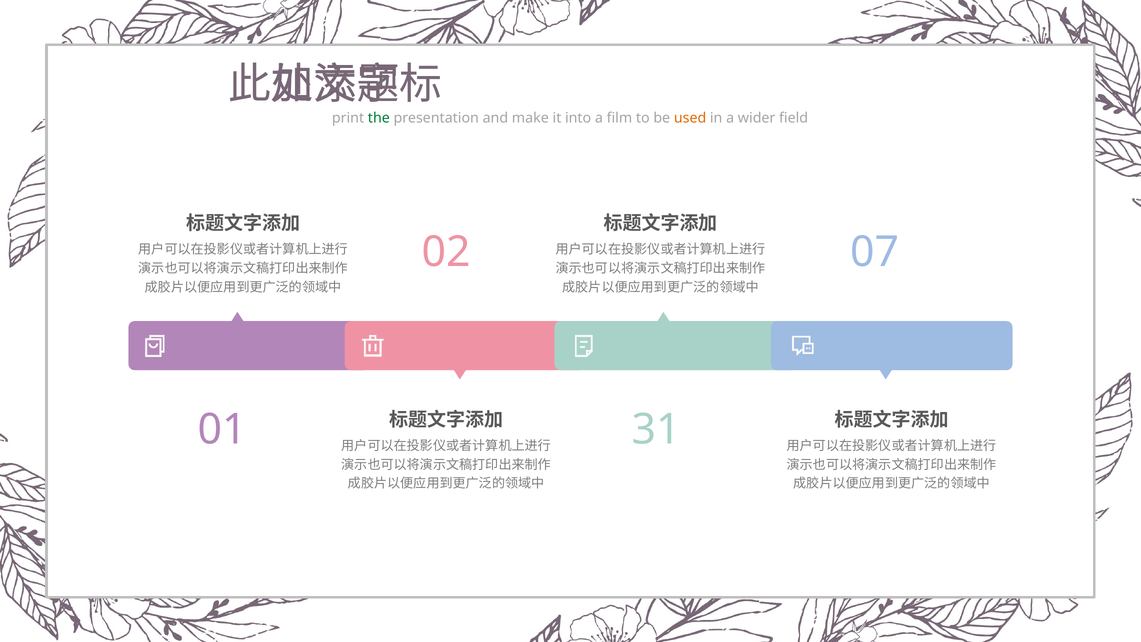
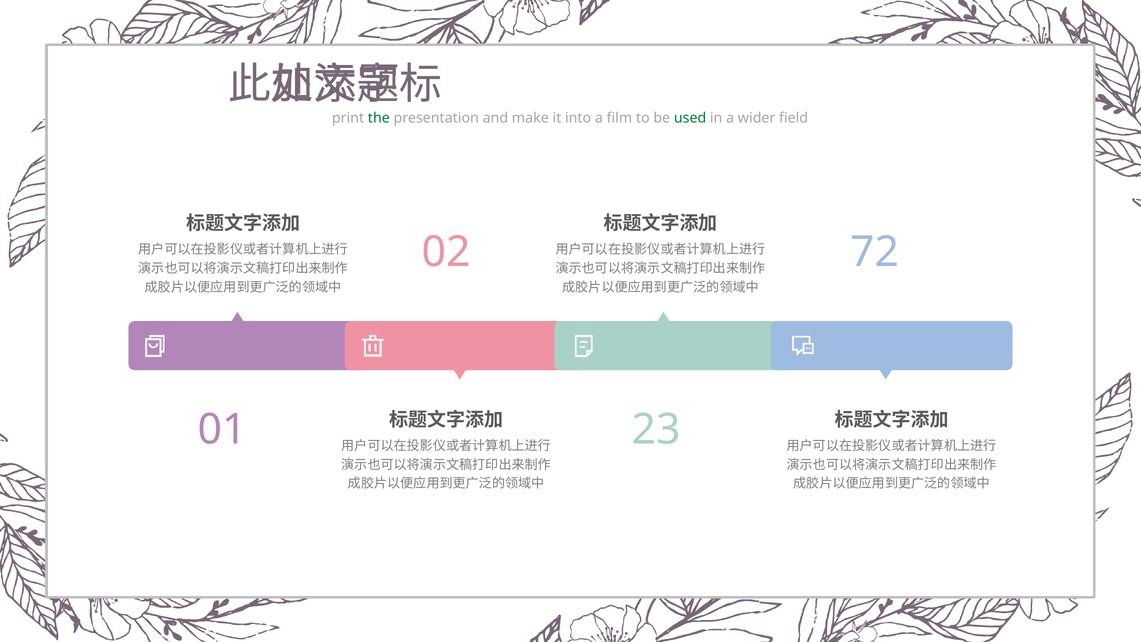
used colour: orange -> green
07: 07 -> 72
31: 31 -> 23
